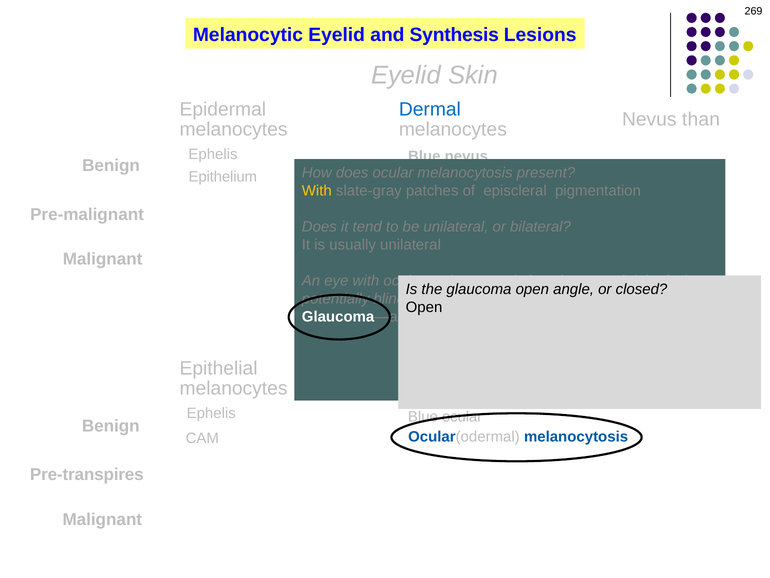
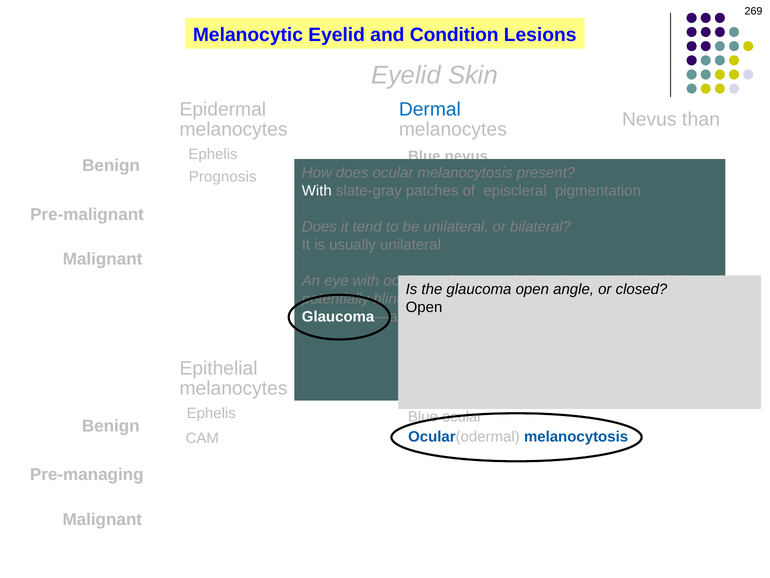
and Synthesis: Synthesis -> Condition
Epithelium: Epithelium -> Prognosis
With at (317, 191) colour: yellow -> white
Pre-transpires: Pre-transpires -> Pre-managing
